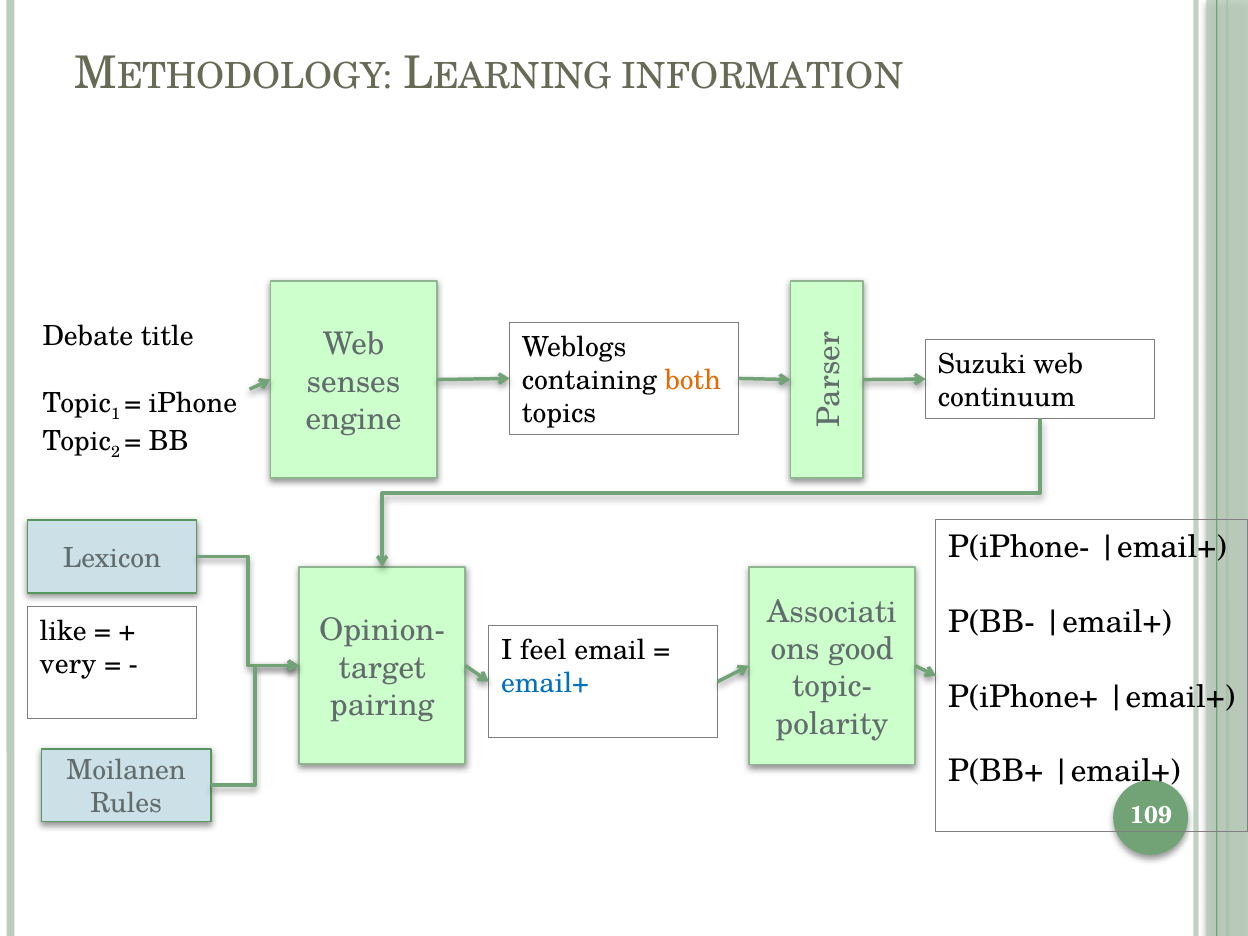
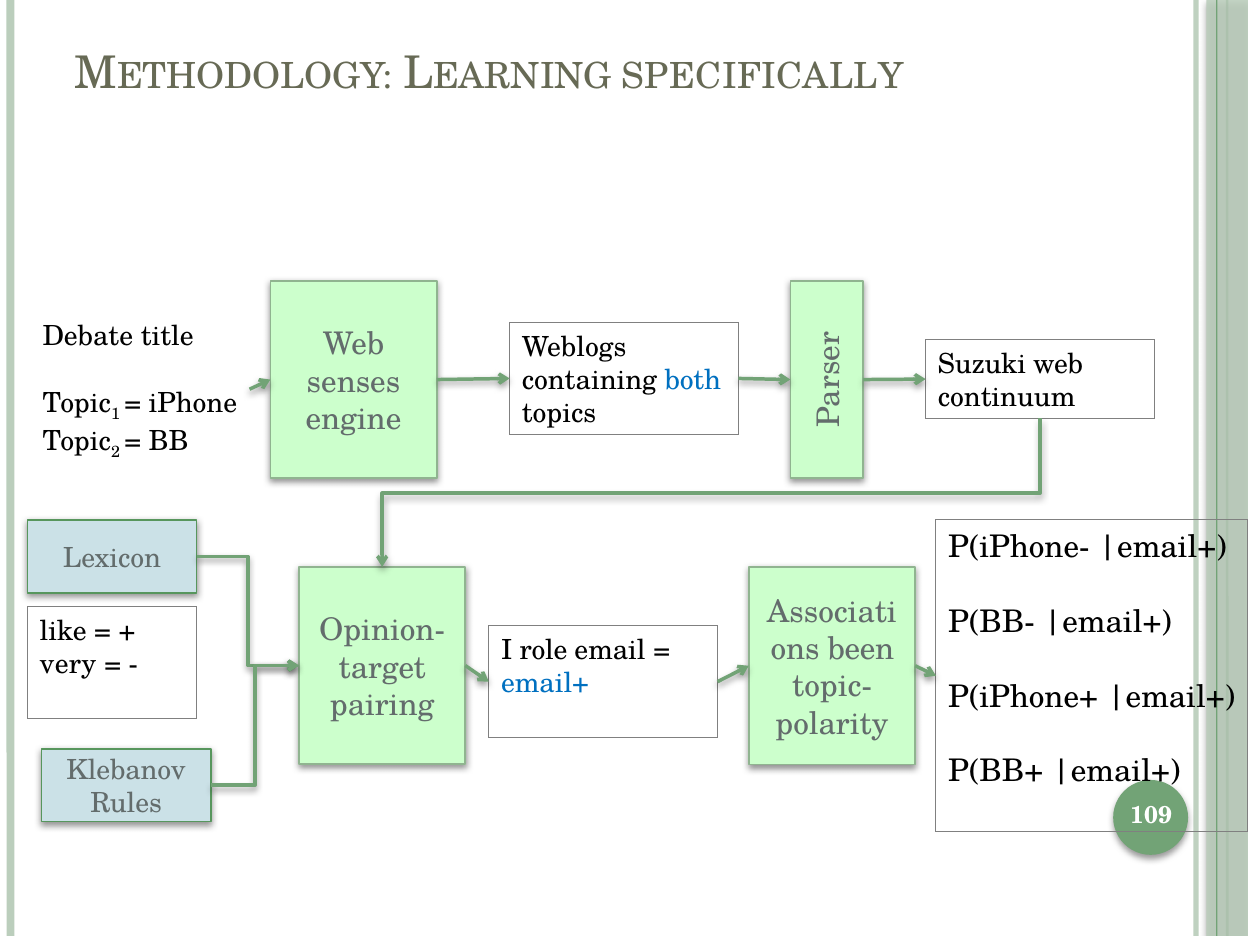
INFORMATION: INFORMATION -> SPECIFICALLY
both colour: orange -> blue
good: good -> been
feel: feel -> role
Moilanen: Moilanen -> Klebanov
